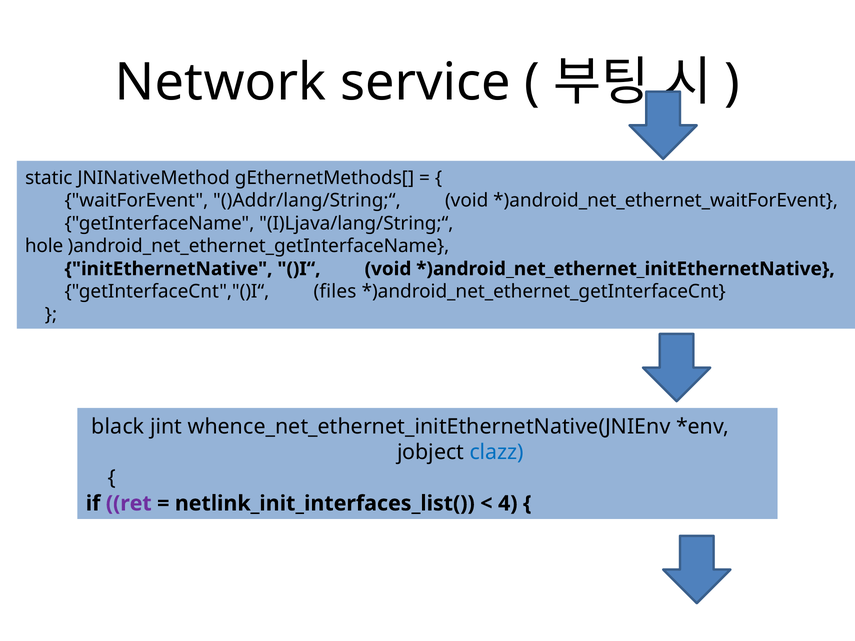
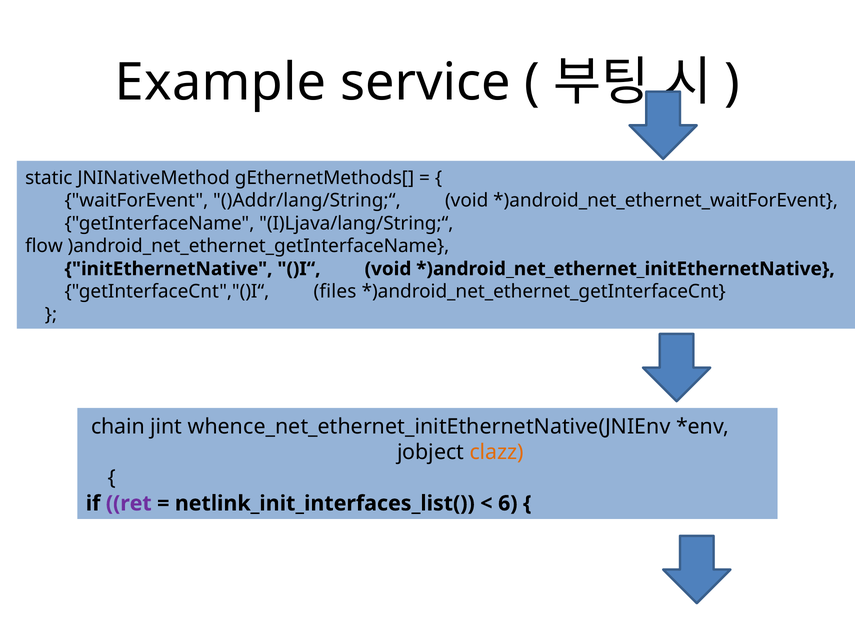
Network: Network -> Example
hole: hole -> flow
black: black -> chain
clazz colour: blue -> orange
4: 4 -> 6
